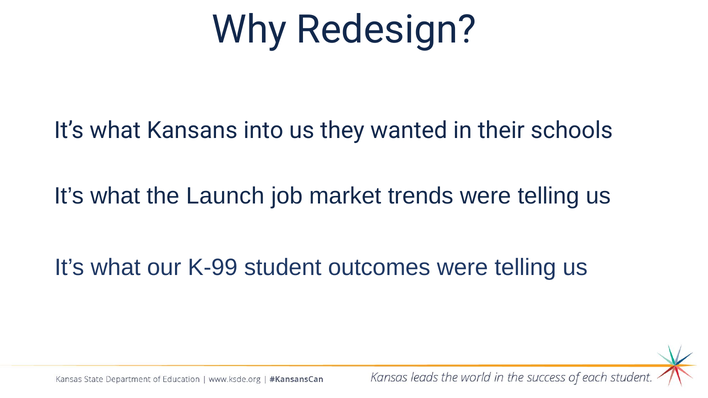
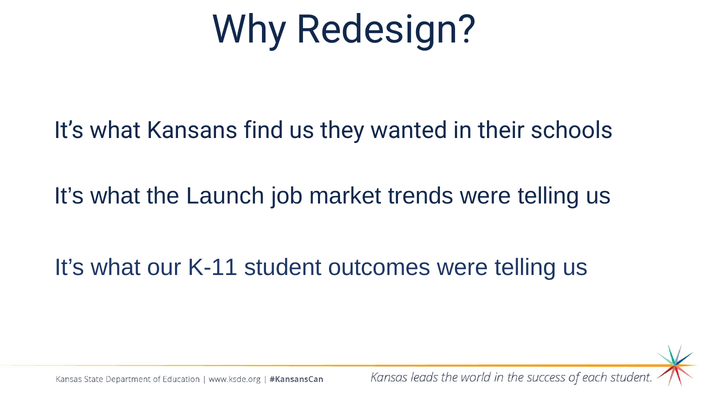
into: into -> find
K-99: K-99 -> K-11
